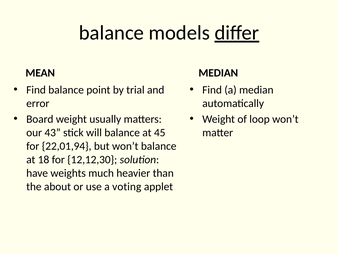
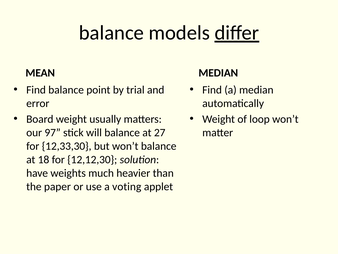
43: 43 -> 97
45: 45 -> 27
22,01,94: 22,01,94 -> 12,33,30
about: about -> paper
